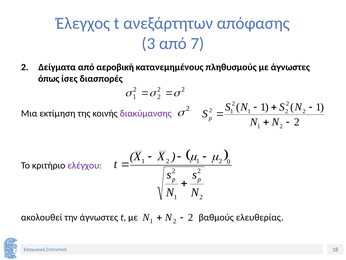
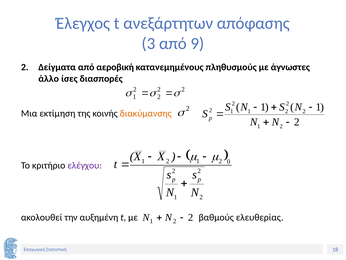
7: 7 -> 9
όπως: όπως -> άλλο
διακύμανσης colour: purple -> orange
την άγνωστες: άγνωστες -> αυξημένη
